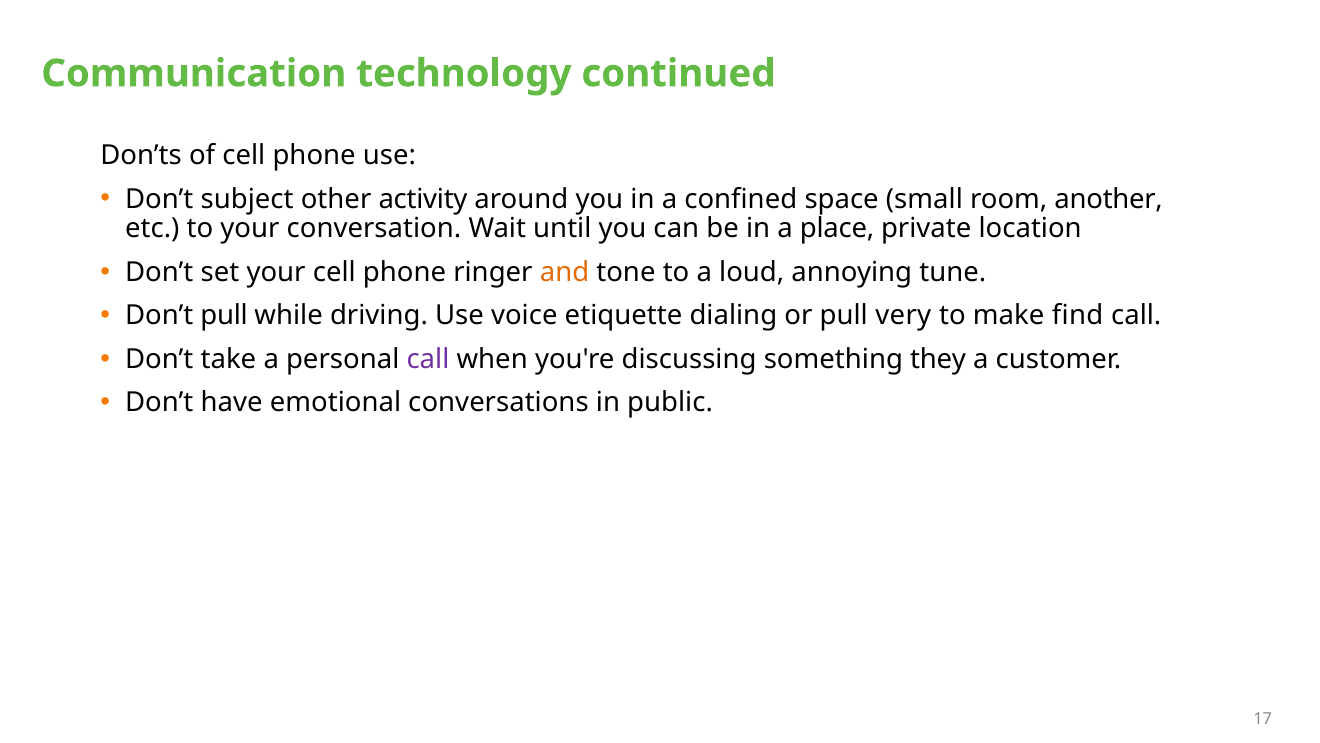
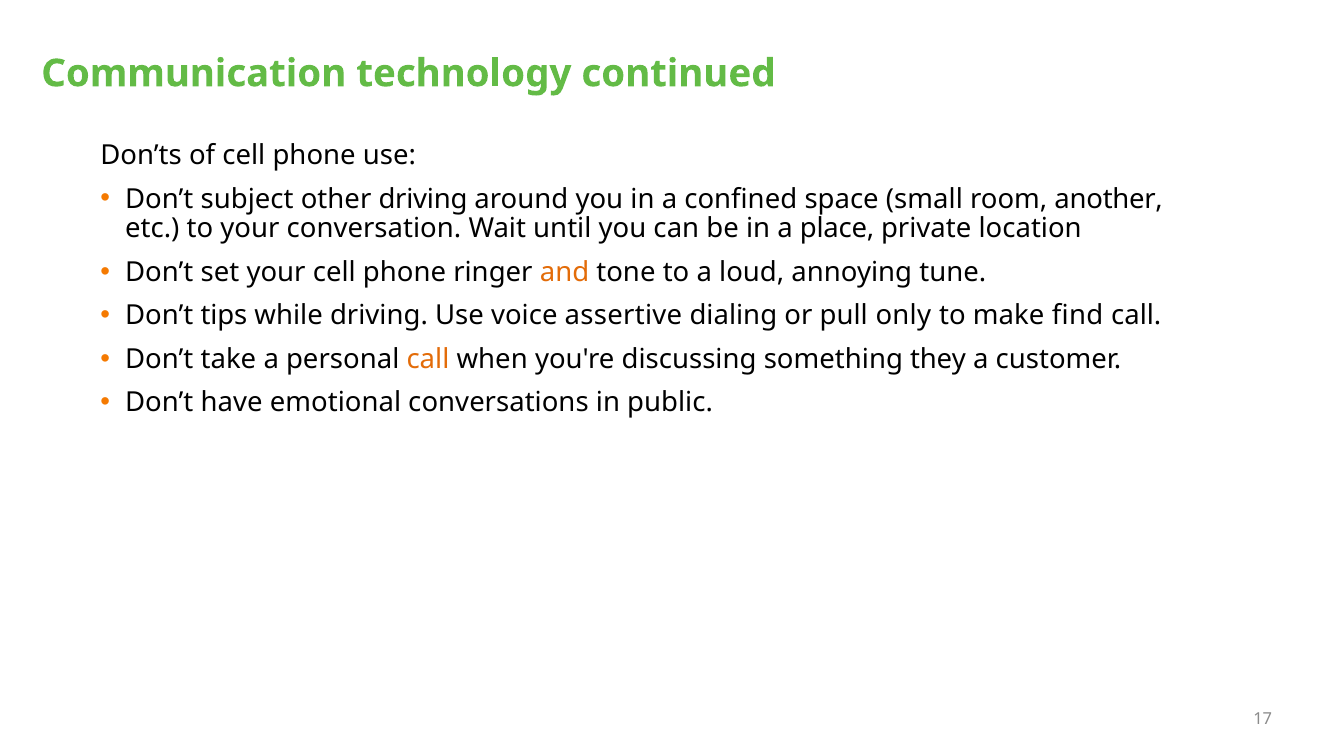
other activity: activity -> driving
Don’t pull: pull -> tips
etiquette: etiquette -> assertive
very: very -> only
call at (428, 359) colour: purple -> orange
